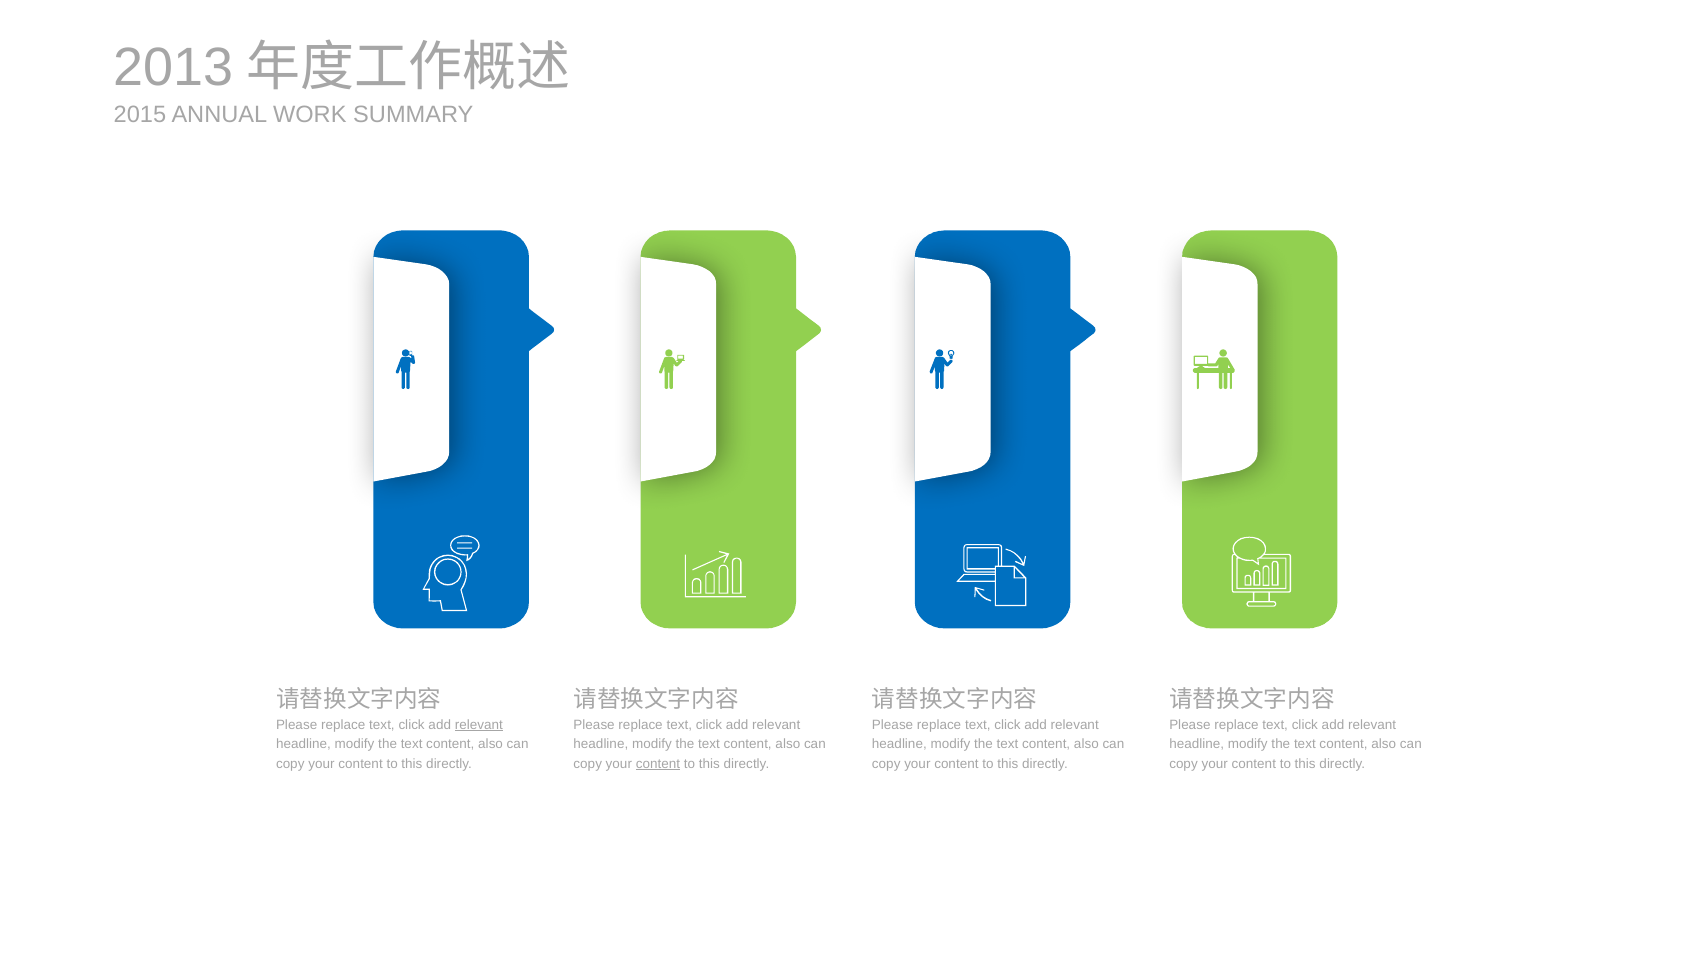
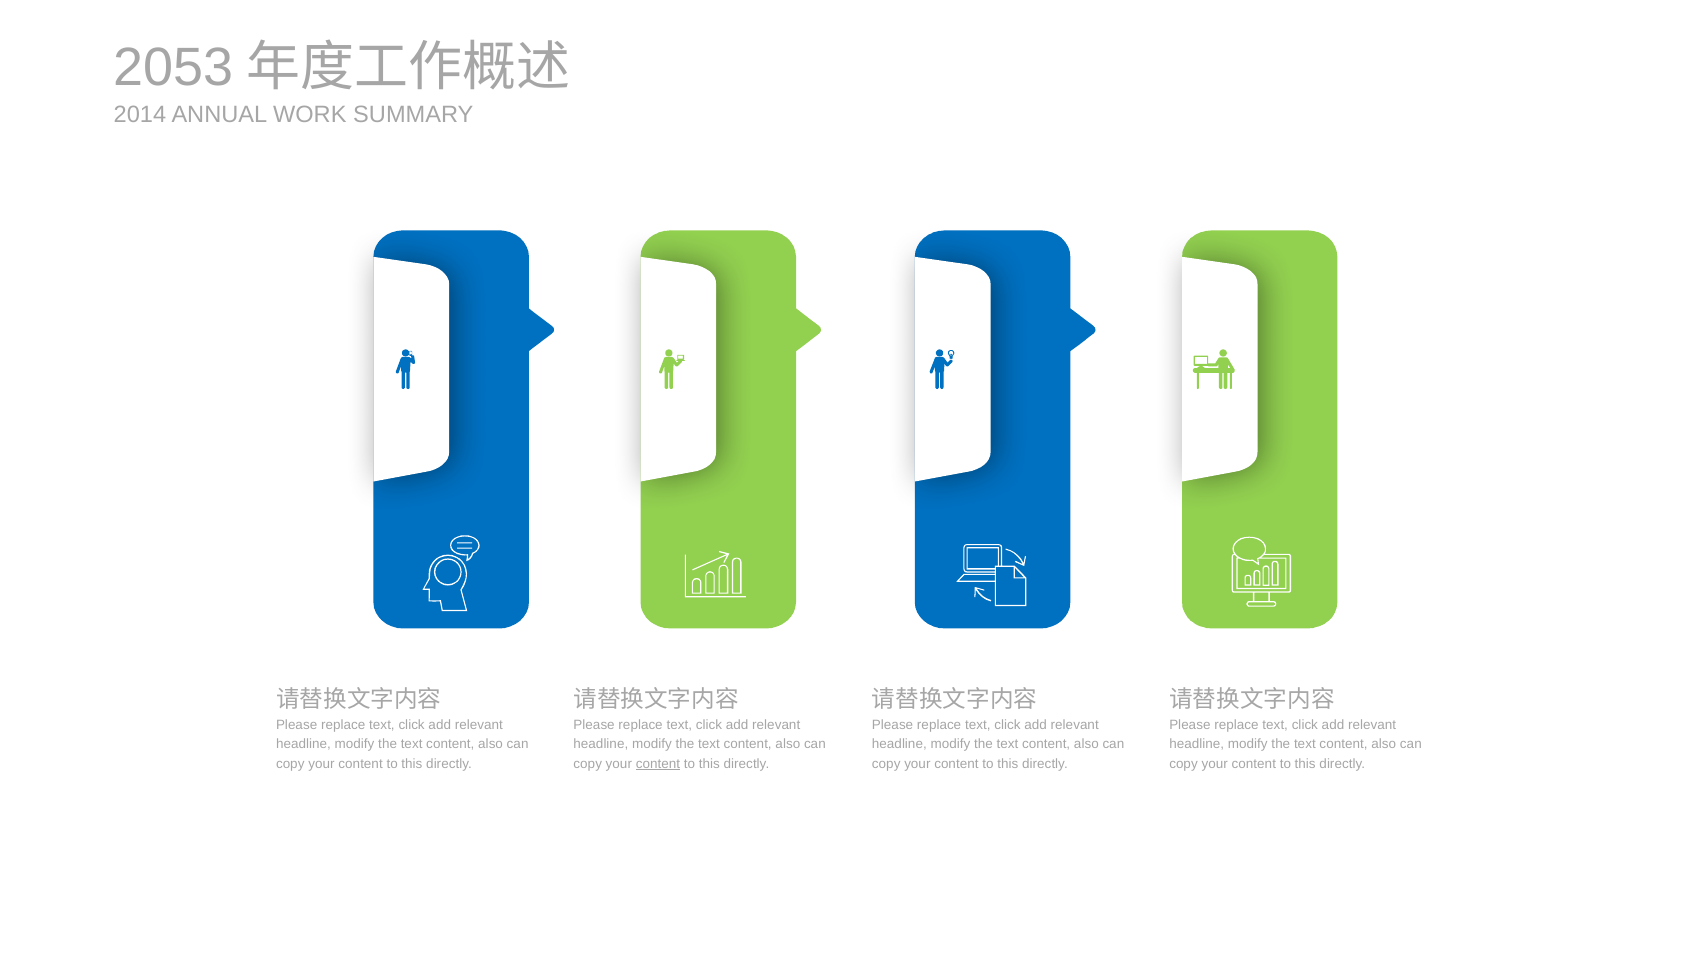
2013: 2013 -> 2053
2015: 2015 -> 2014
relevant at (479, 725) underline: present -> none
